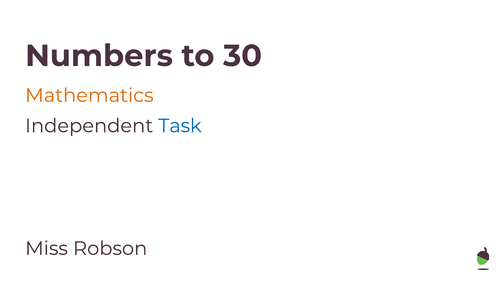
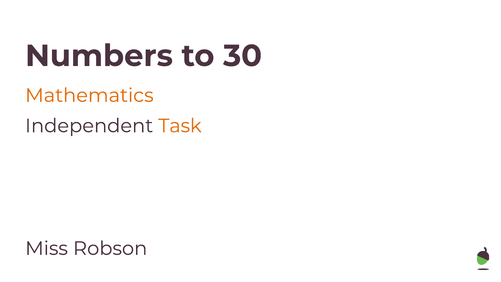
Task colour: blue -> orange
